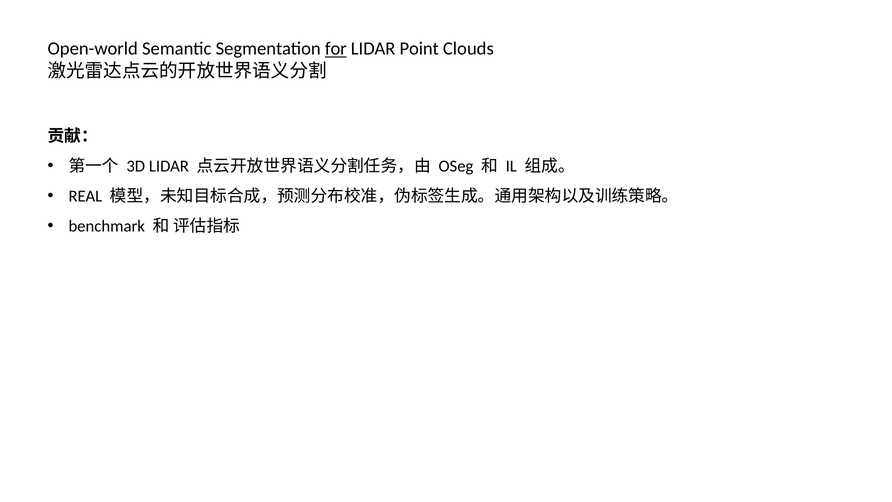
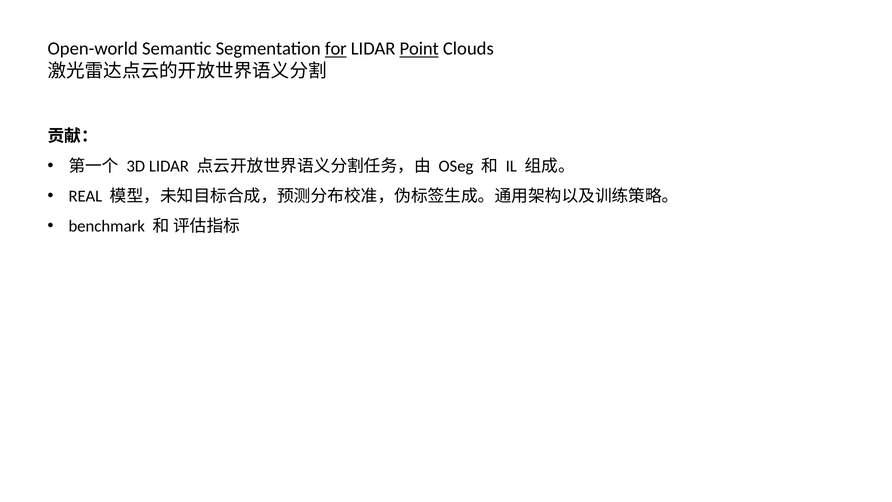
Point underline: none -> present
